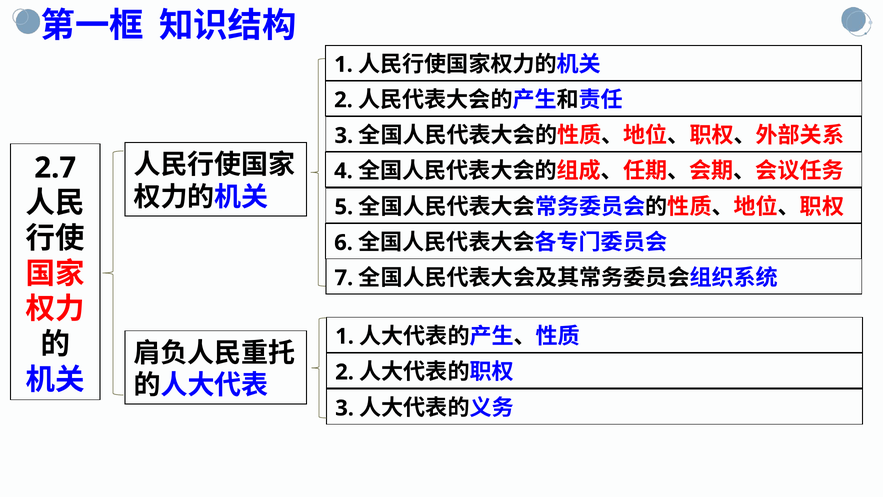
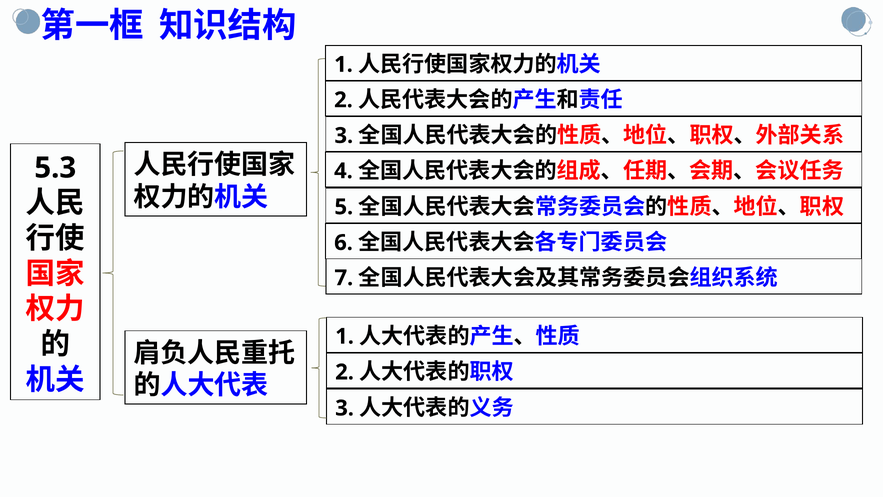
2.7: 2.7 -> 5.3
